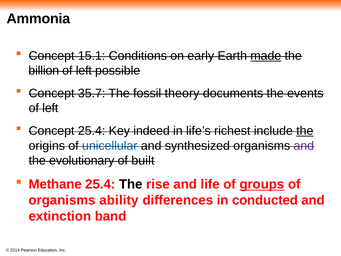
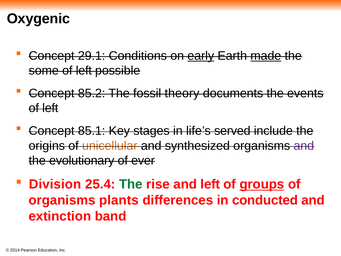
Ammonia: Ammonia -> Oxygenic
15.1: 15.1 -> 29.1
early underline: none -> present
billion: billion -> some
35.7: 35.7 -> 85.2
Concept 25.4: 25.4 -> 85.1
indeed: indeed -> stages
richest: richest -> served
the at (305, 131) underline: present -> none
unicellular colour: blue -> orange
built: built -> ever
Methane: Methane -> Division
The at (131, 184) colour: black -> green
and life: life -> left
ability: ability -> plants
